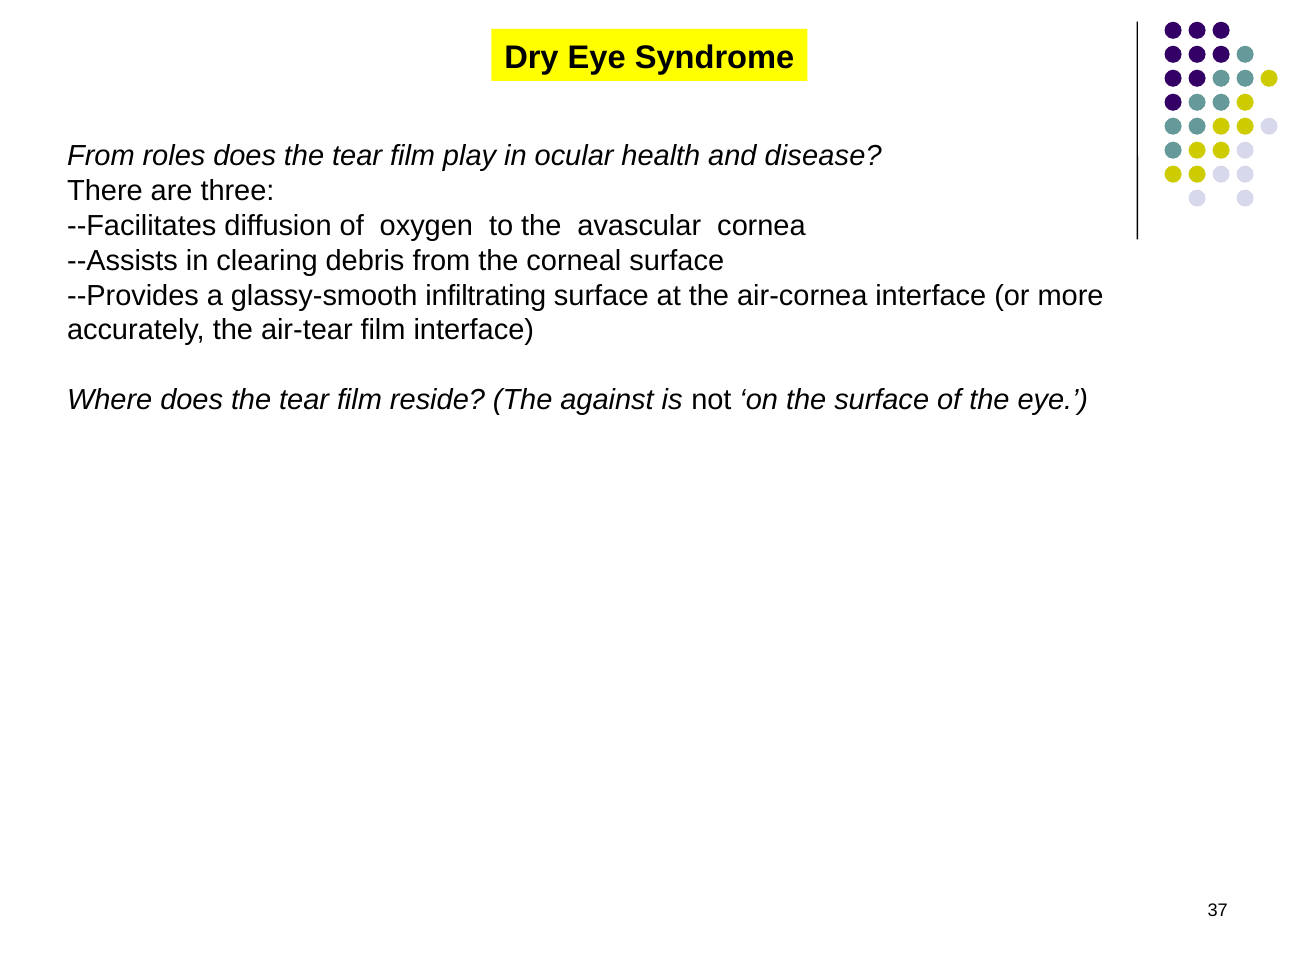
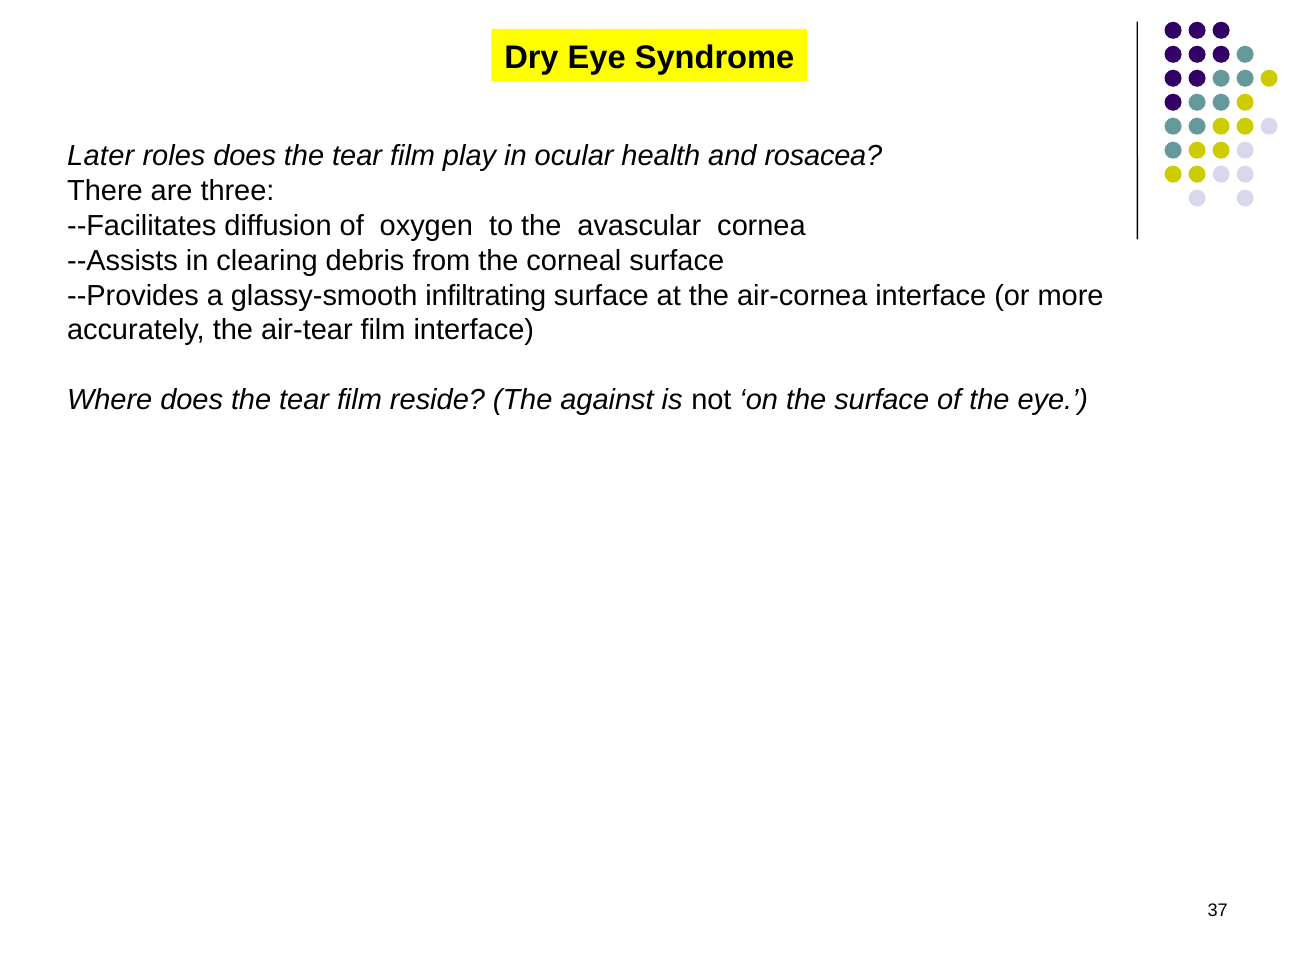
From at (101, 156): From -> Later
disease: disease -> rosacea
